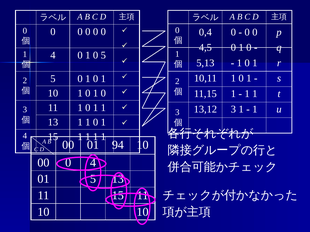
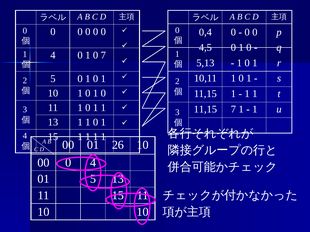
0 5: 5 -> 7
13,12 at (205, 109): 13,12 -> 11,15
3 at (233, 109): 3 -> 7
94: 94 -> 26
